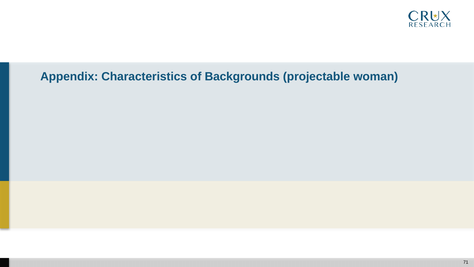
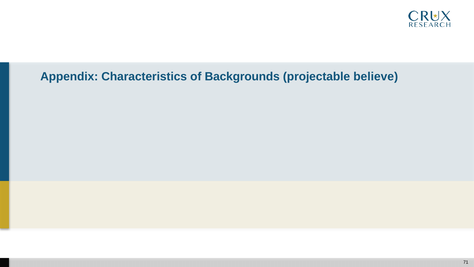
woman: woman -> believe
